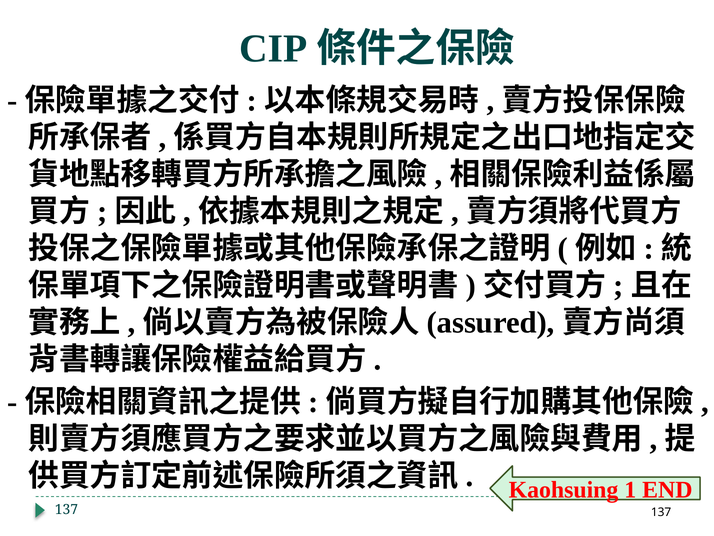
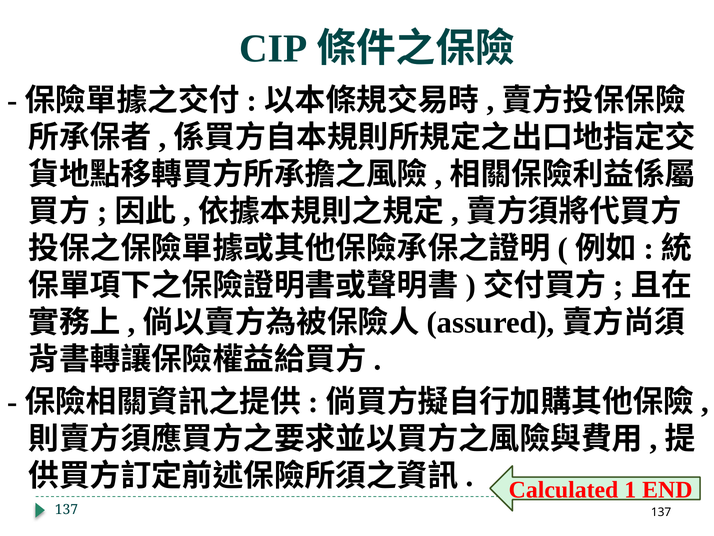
Kaohsuing: Kaohsuing -> Calculated
